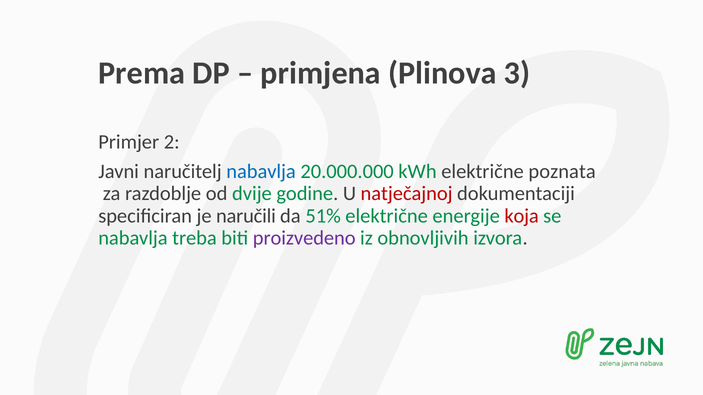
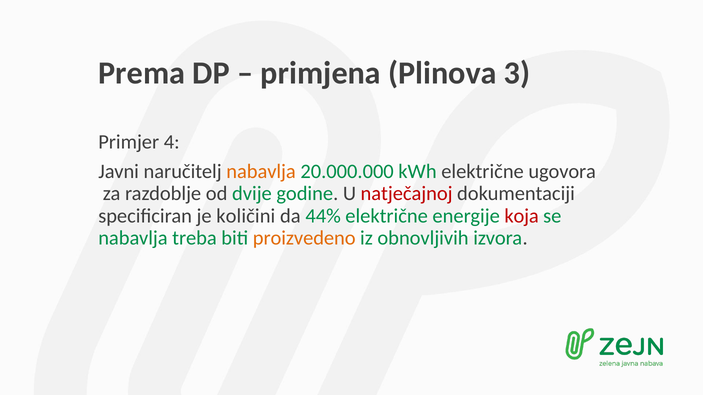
2: 2 -> 4
nabavlja at (261, 172) colour: blue -> orange
poznata: poznata -> ugovora
naručili: naručili -> količini
51%: 51% -> 44%
proizvedeno colour: purple -> orange
